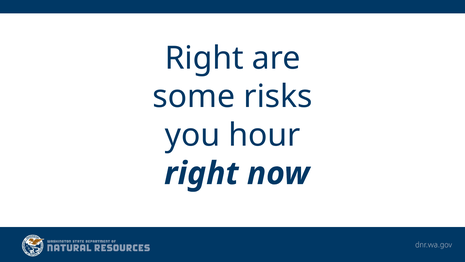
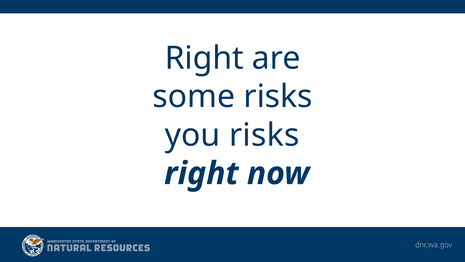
you hour: hour -> risks
